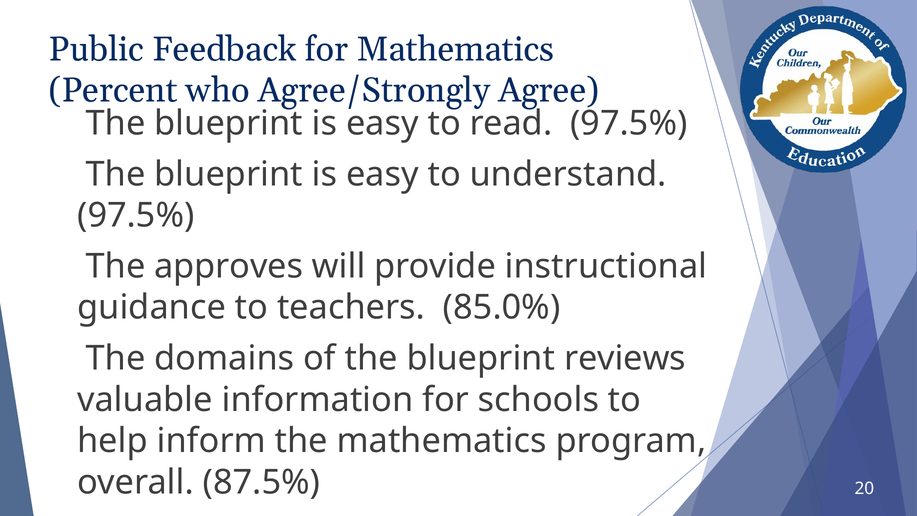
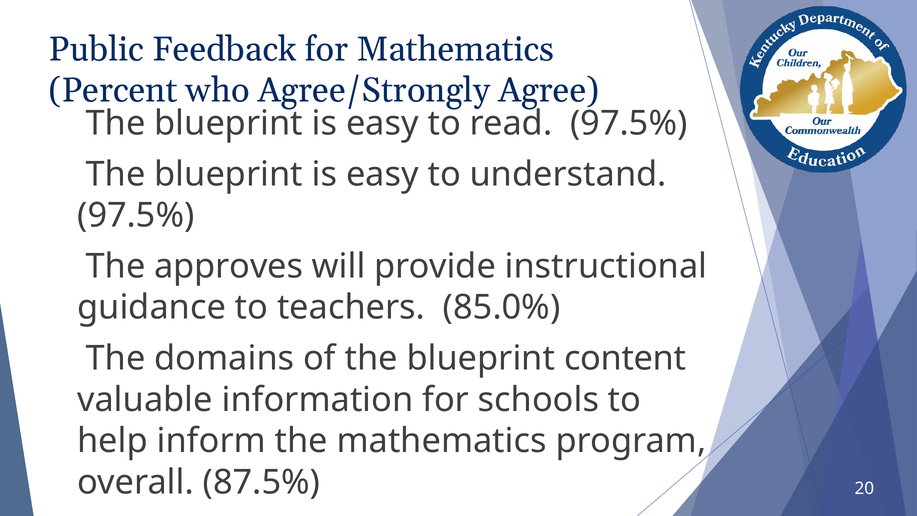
reviews: reviews -> content
